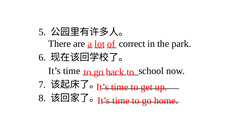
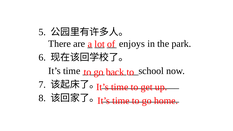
correct: correct -> enjoys
